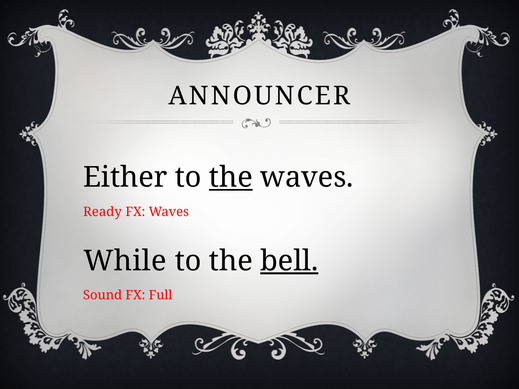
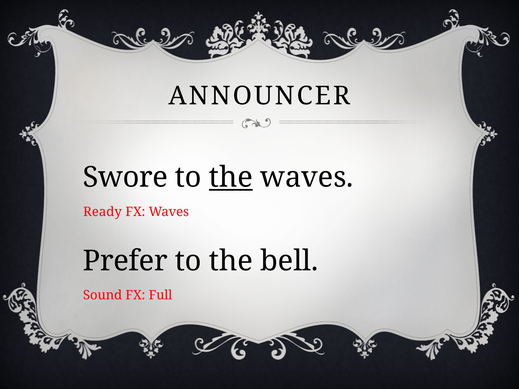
Either: Either -> Swore
While: While -> Prefer
bell underline: present -> none
